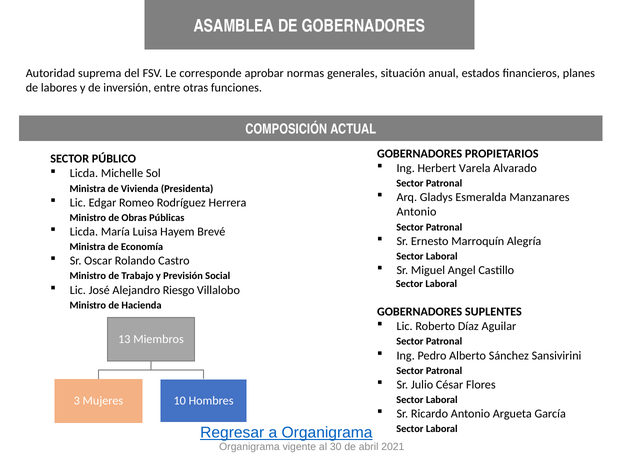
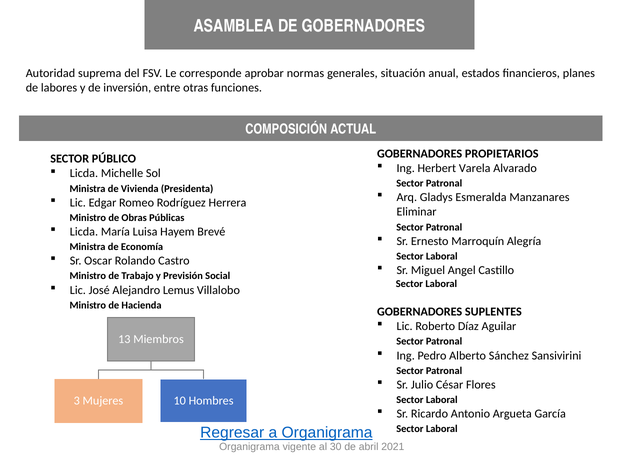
Antonio at (416, 212): Antonio -> Eliminar
Riesgo: Riesgo -> Lemus
